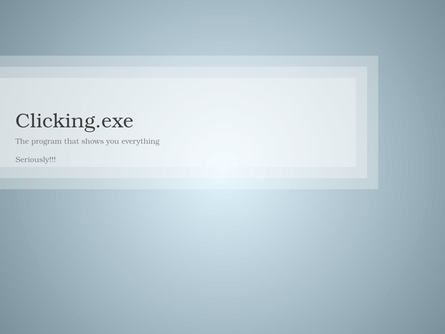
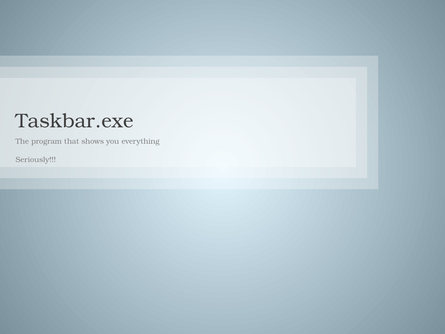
Clicking.exe: Clicking.exe -> Taskbar.exe
